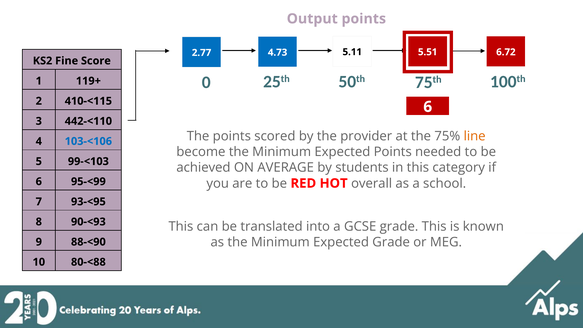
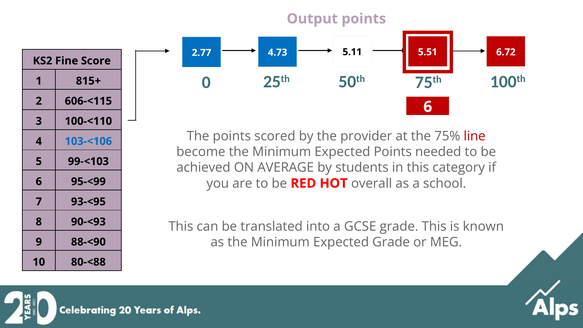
119+: 119+ -> 815+
410-<115: 410-<115 -> 606-<115
442-<110: 442-<110 -> 100-<110
line colour: orange -> red
